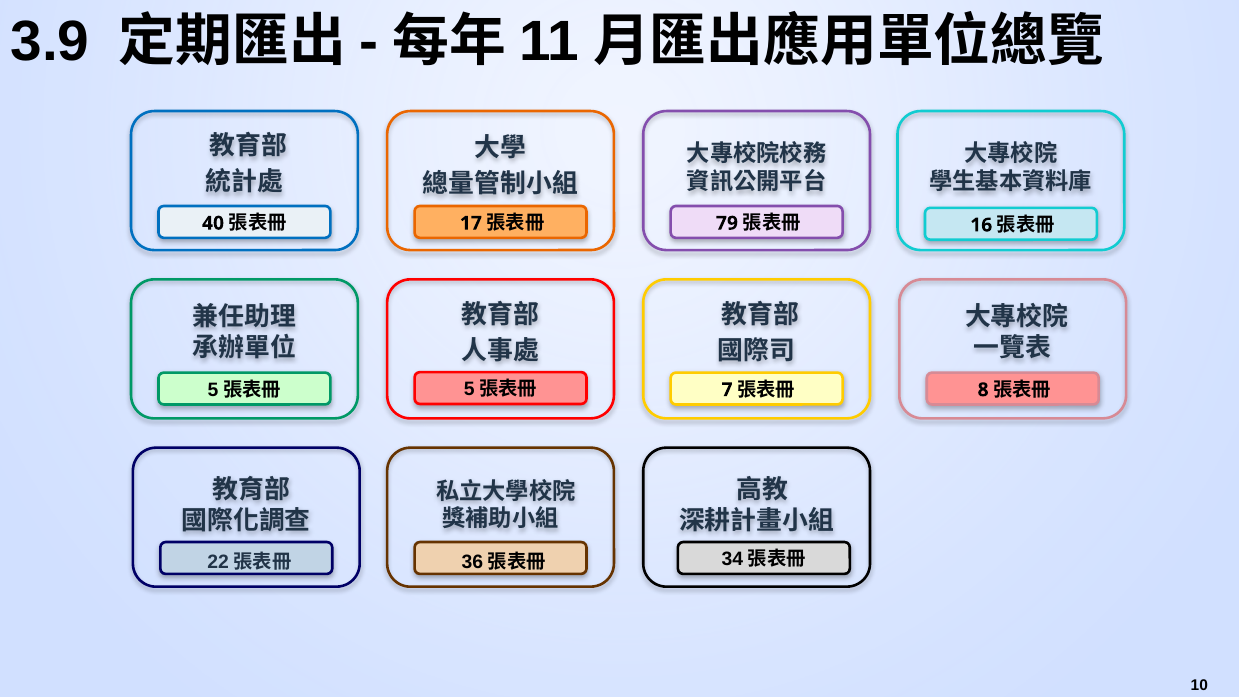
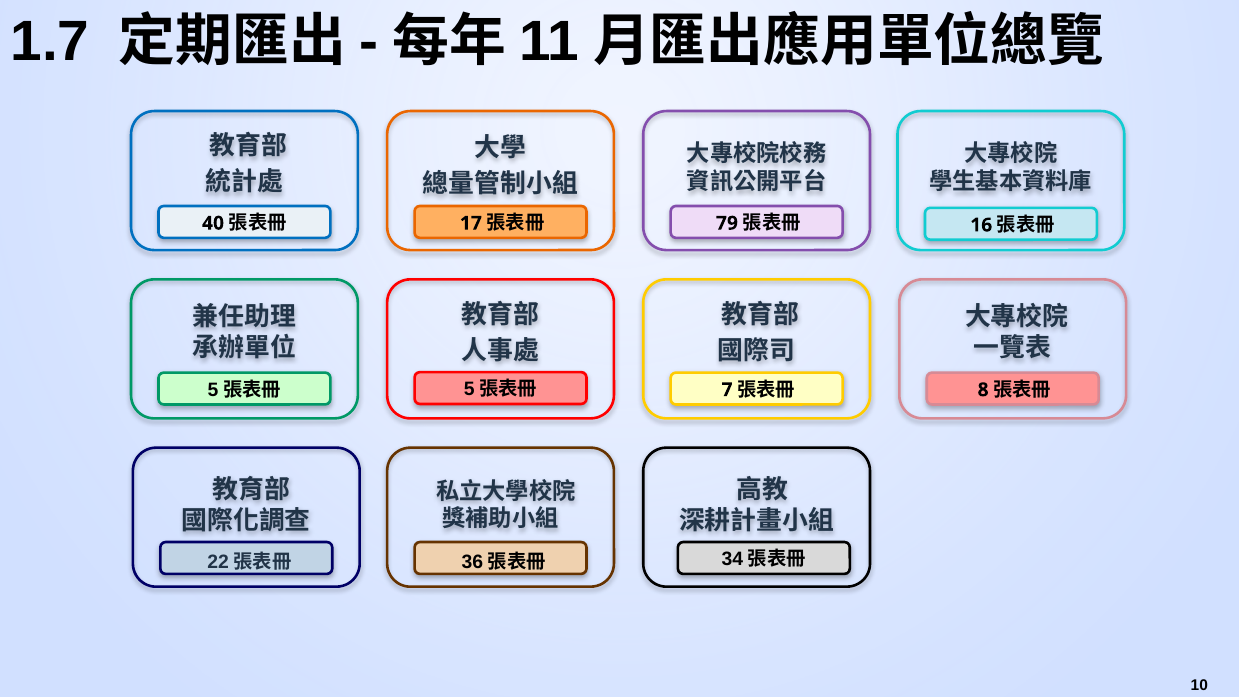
3.9: 3.9 -> 1.7
